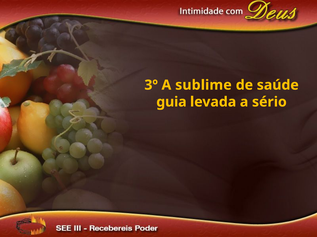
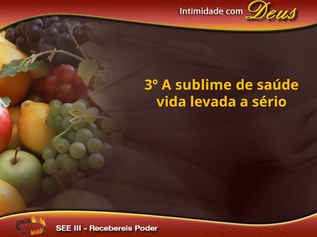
guia: guia -> vida
